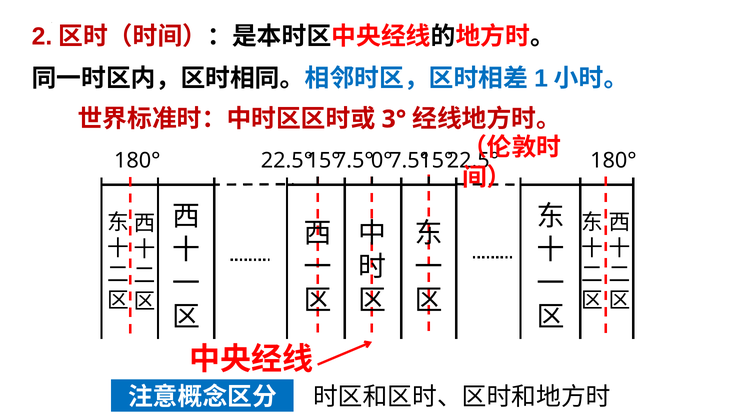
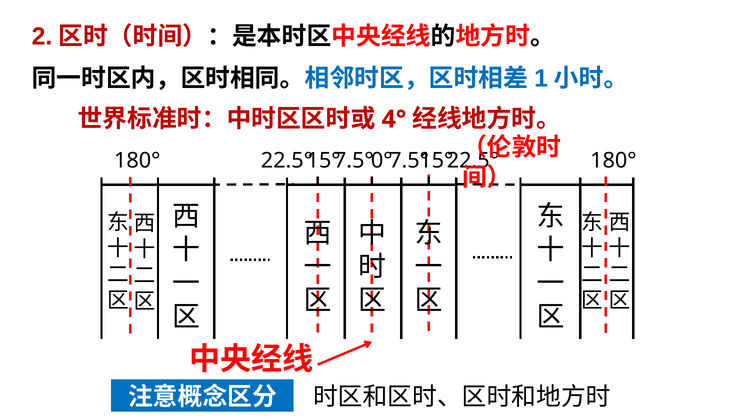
3°: 3° -> 4°
